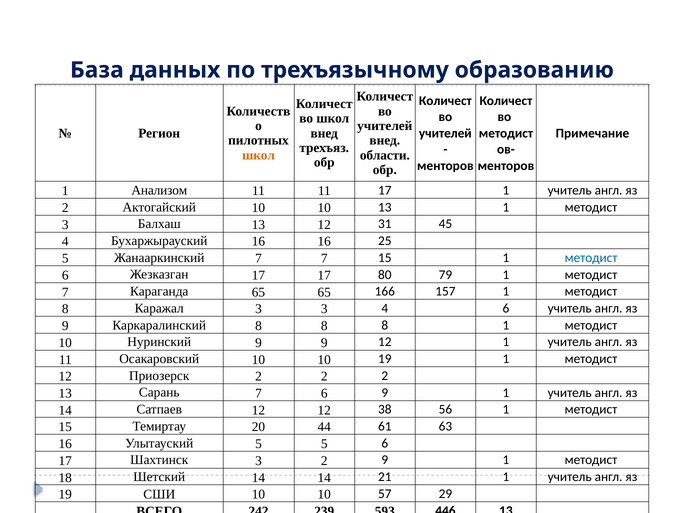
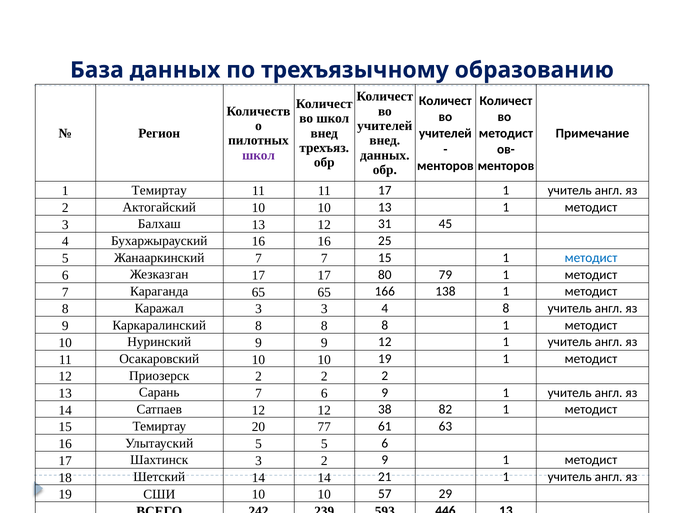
школ at (259, 155) colour: orange -> purple
области at (385, 155): области -> данных
1 Анализом: Анализом -> Темиртау
157: 157 -> 138
4 6: 6 -> 8
56: 56 -> 82
44: 44 -> 77
